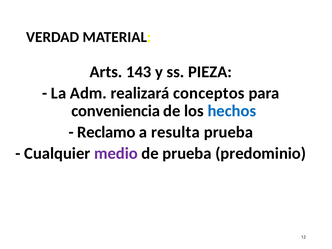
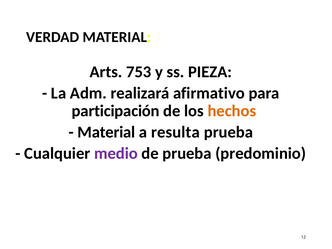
143: 143 -> 753
conceptos: conceptos -> afirmativo
conveniencia: conveniencia -> participación
hechos colour: blue -> orange
Reclamo at (106, 132): Reclamo -> Material
